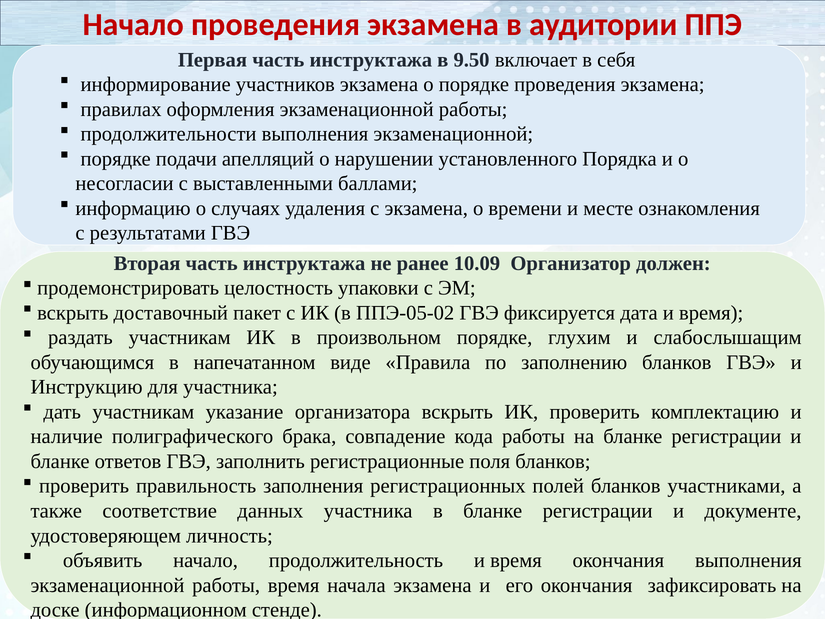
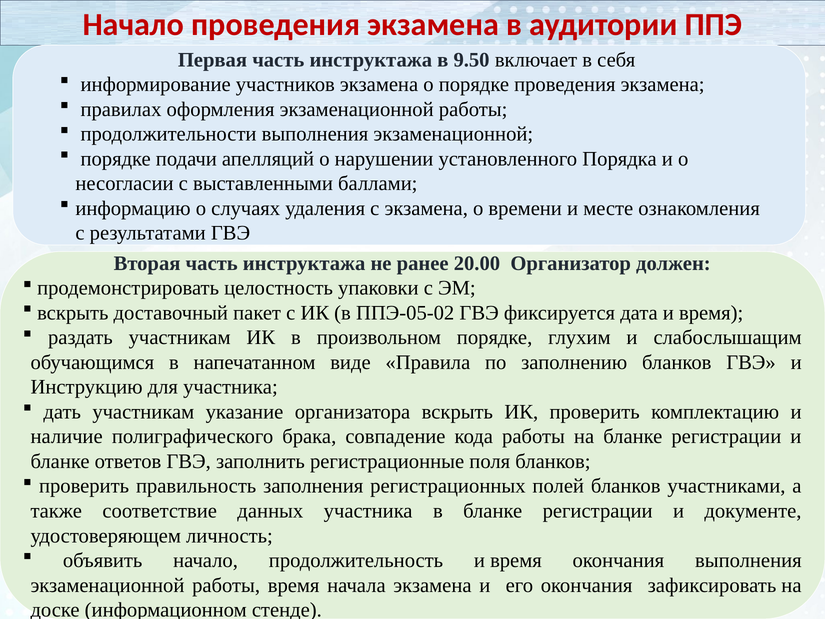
10.09: 10.09 -> 20.00
